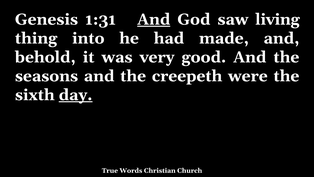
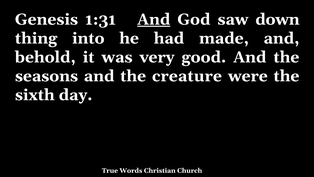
living: living -> down
creepeth: creepeth -> creature
day underline: present -> none
